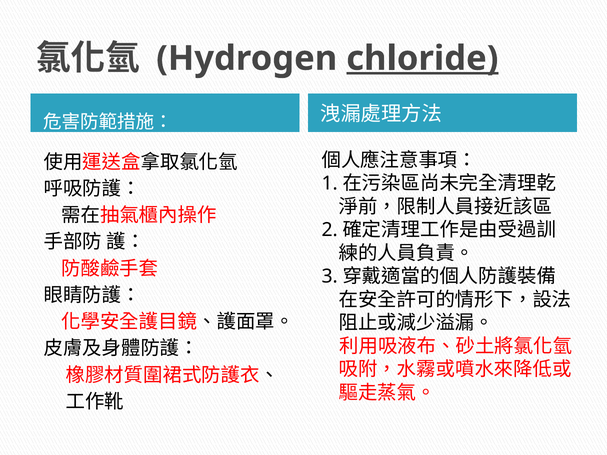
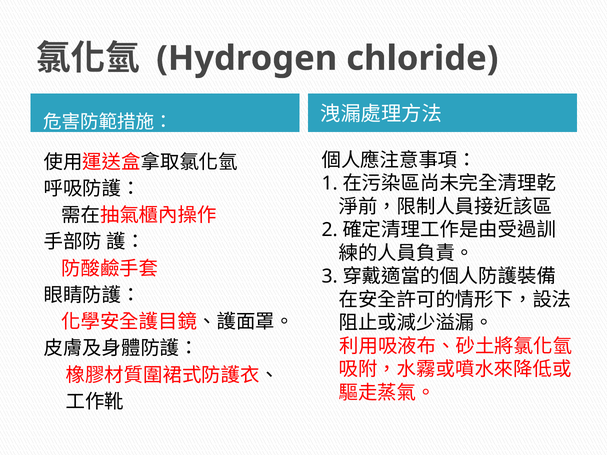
chloride underline: present -> none
